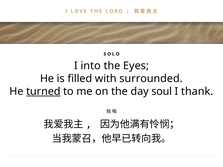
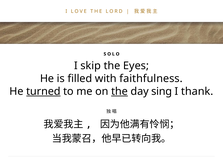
into: into -> skip
surrounded: surrounded -> faithfulness
the at (120, 92) underline: none -> present
soul: soul -> sing
